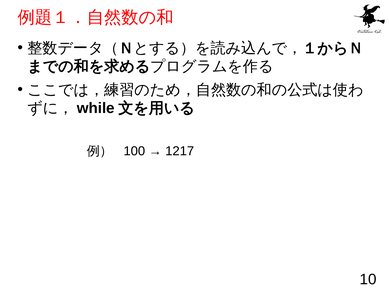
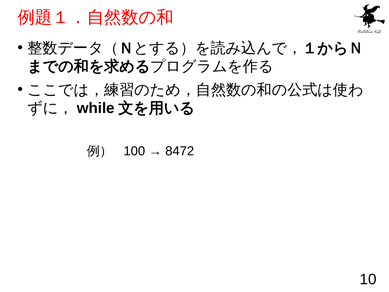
1217: 1217 -> 8472
